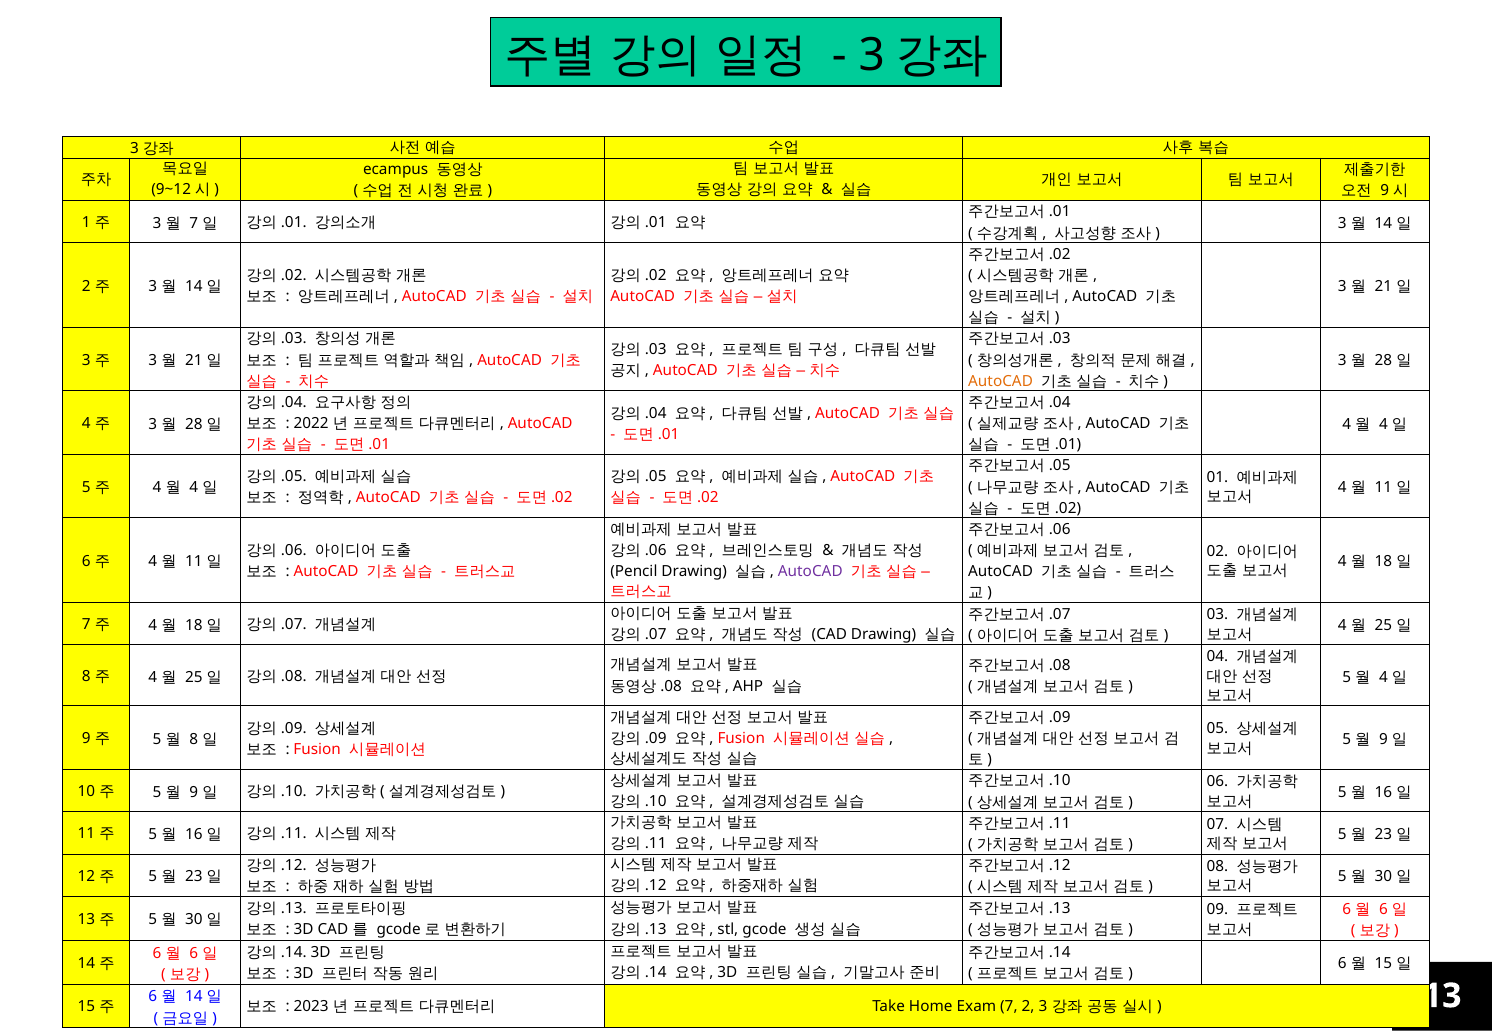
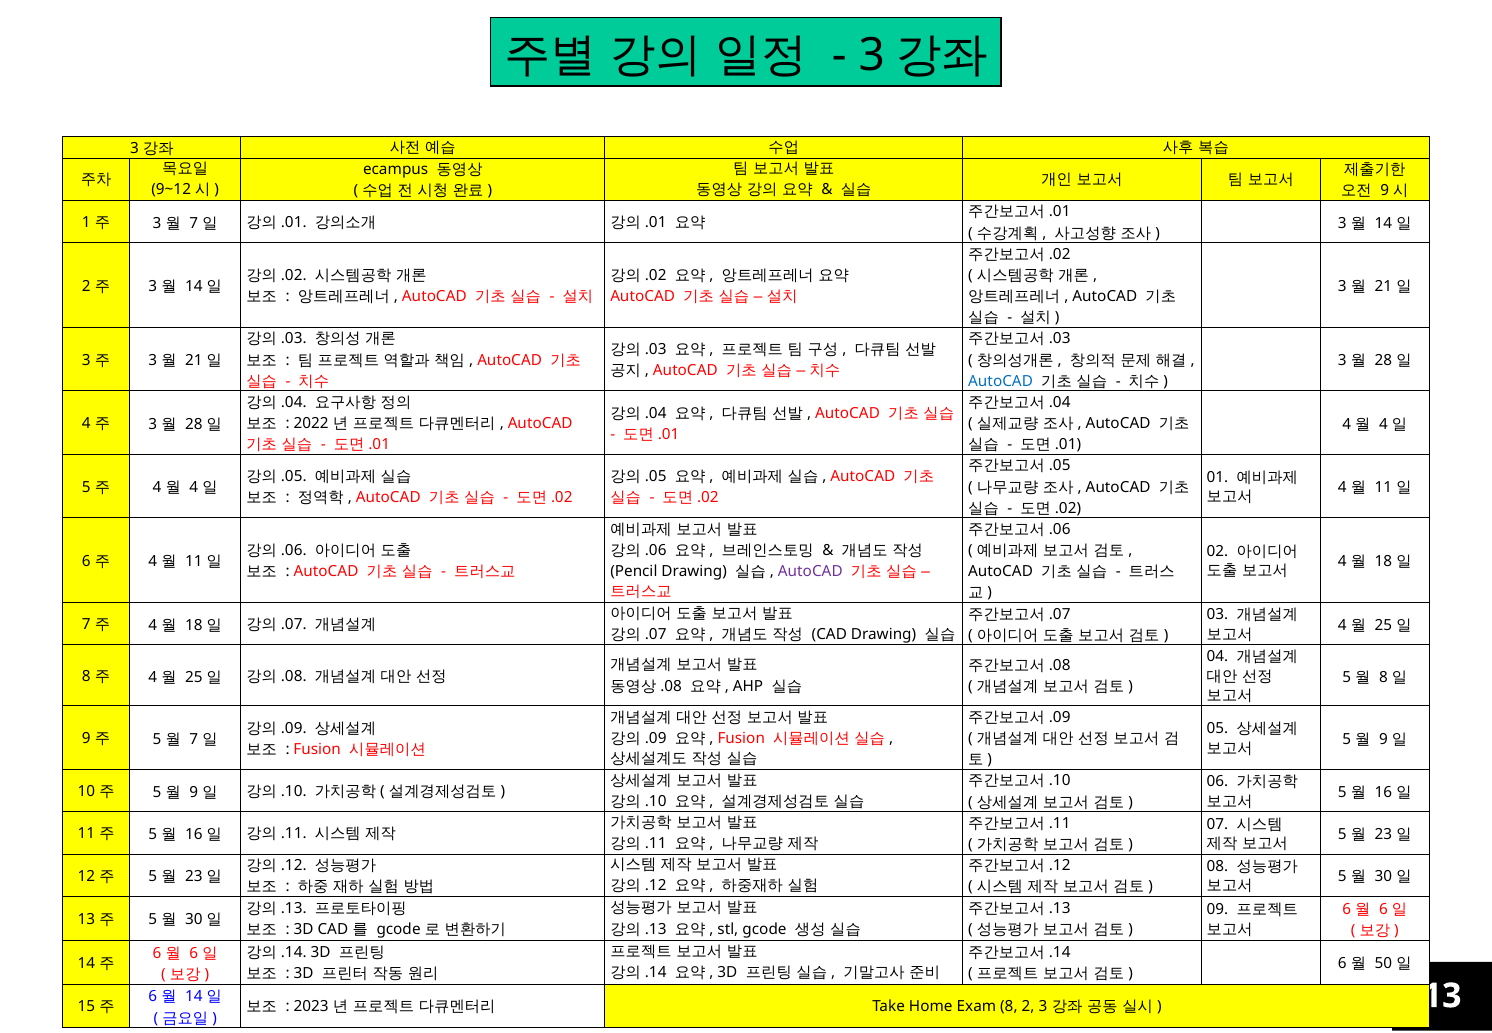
AutoCAD at (1001, 381) colour: orange -> blue
4 at (1383, 677): 4 -> 8
8 at (194, 739): 8 -> 7
15 at (1383, 964): 15 -> 50
Exam 7: 7 -> 8
